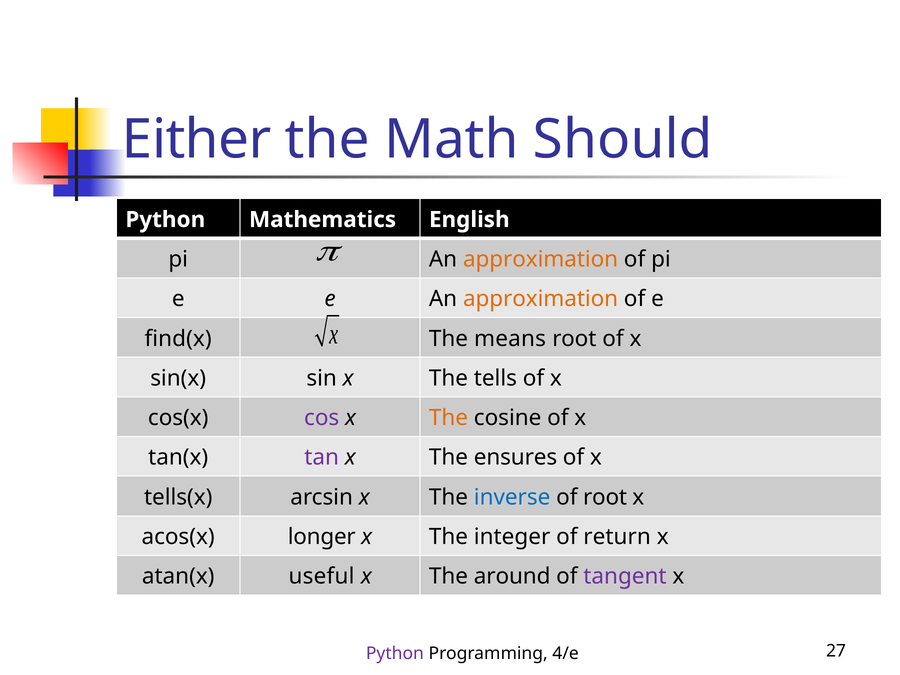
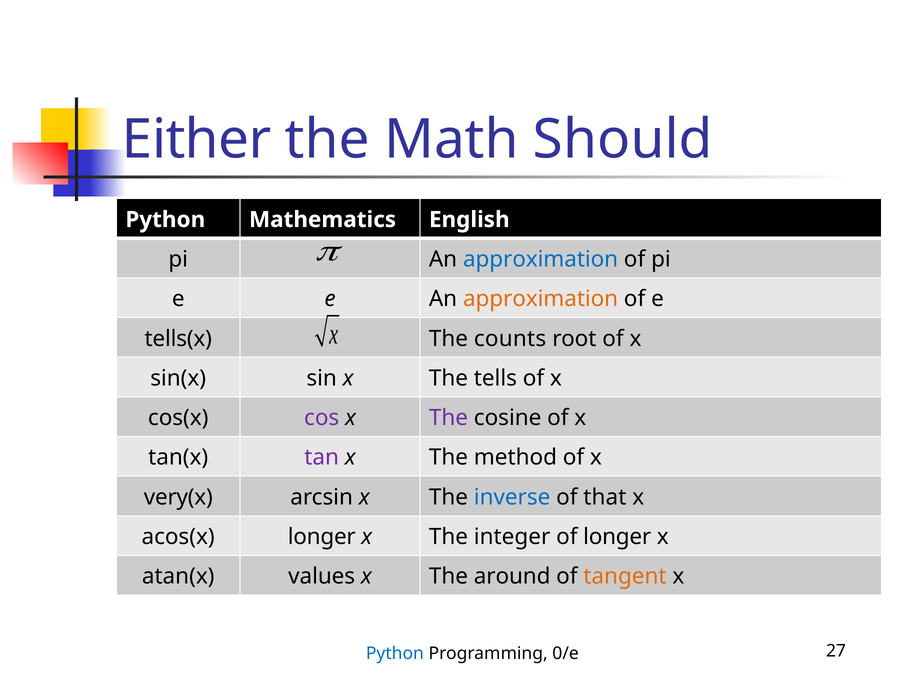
approximation at (541, 259) colour: orange -> blue
find(x: find(x -> tells(x
means: means -> counts
The at (449, 418) colour: orange -> purple
ensures: ensures -> method
tells(x: tells(x -> very(x
of root: root -> that
of return: return -> longer
useful: useful -> values
tangent colour: purple -> orange
Python at (395, 654) colour: purple -> blue
4/e: 4/e -> 0/e
